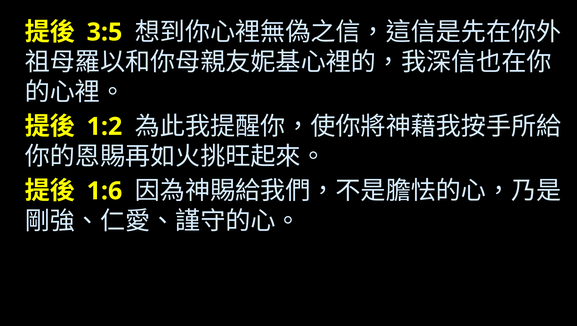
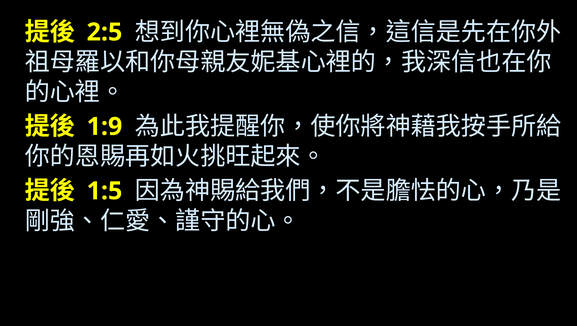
3:5: 3:5 -> 2:5
1:2: 1:2 -> 1:9
1:6: 1:6 -> 1:5
